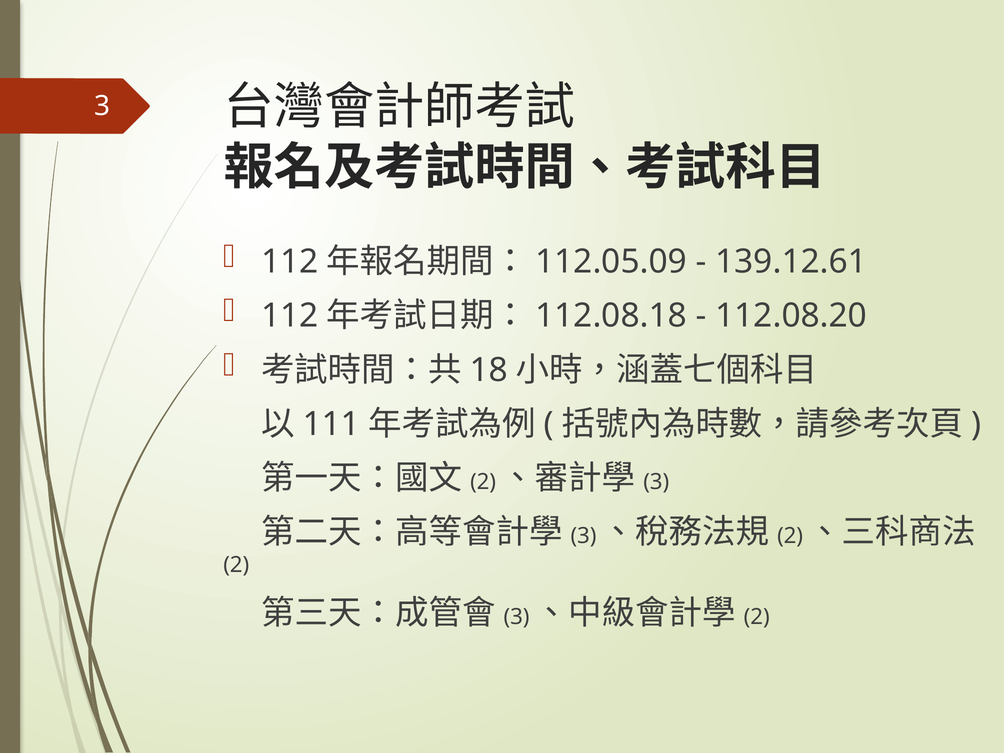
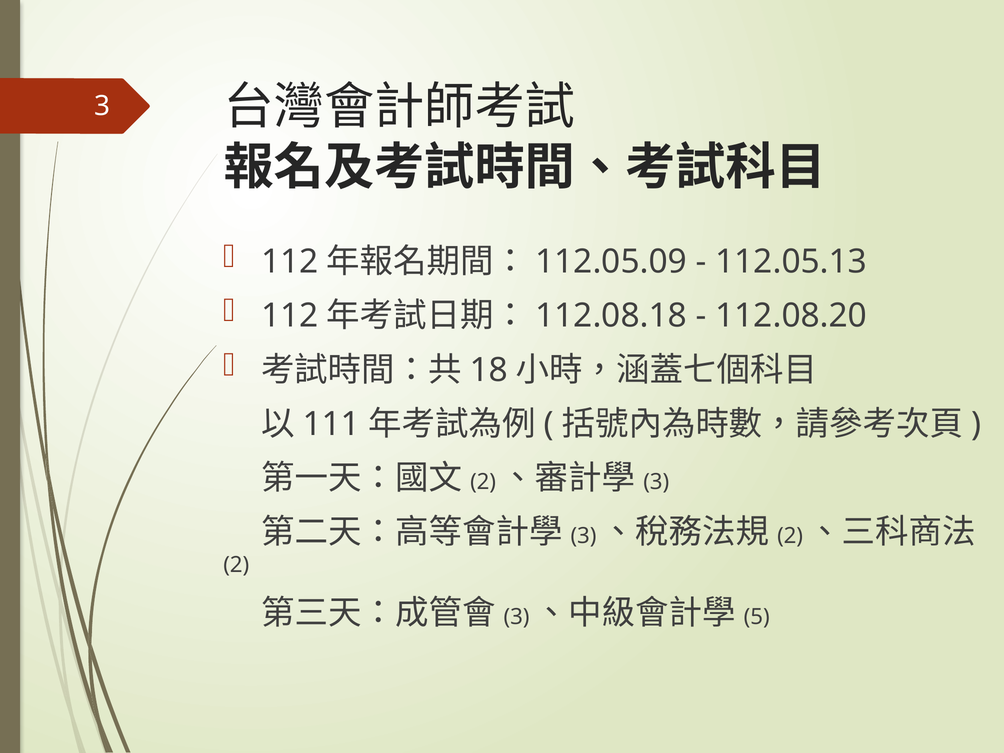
139.12.61: 139.12.61 -> 112.05.13
2 at (757, 617): 2 -> 5
